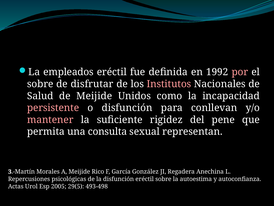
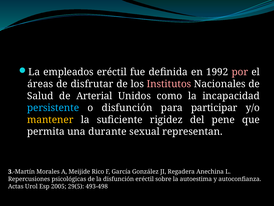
sobre at (40, 84): sobre -> áreas
de Meijide: Meijide -> Arterial
persistente colour: pink -> light blue
conllevan: conllevan -> participar
mantener colour: pink -> yellow
consulta: consulta -> durante
